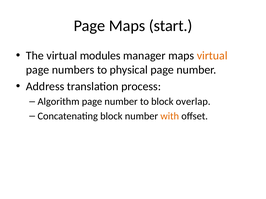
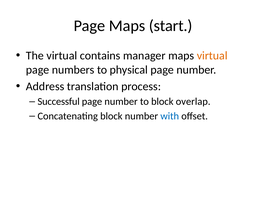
modules: modules -> contains
Algorithm: Algorithm -> Successful
with colour: orange -> blue
